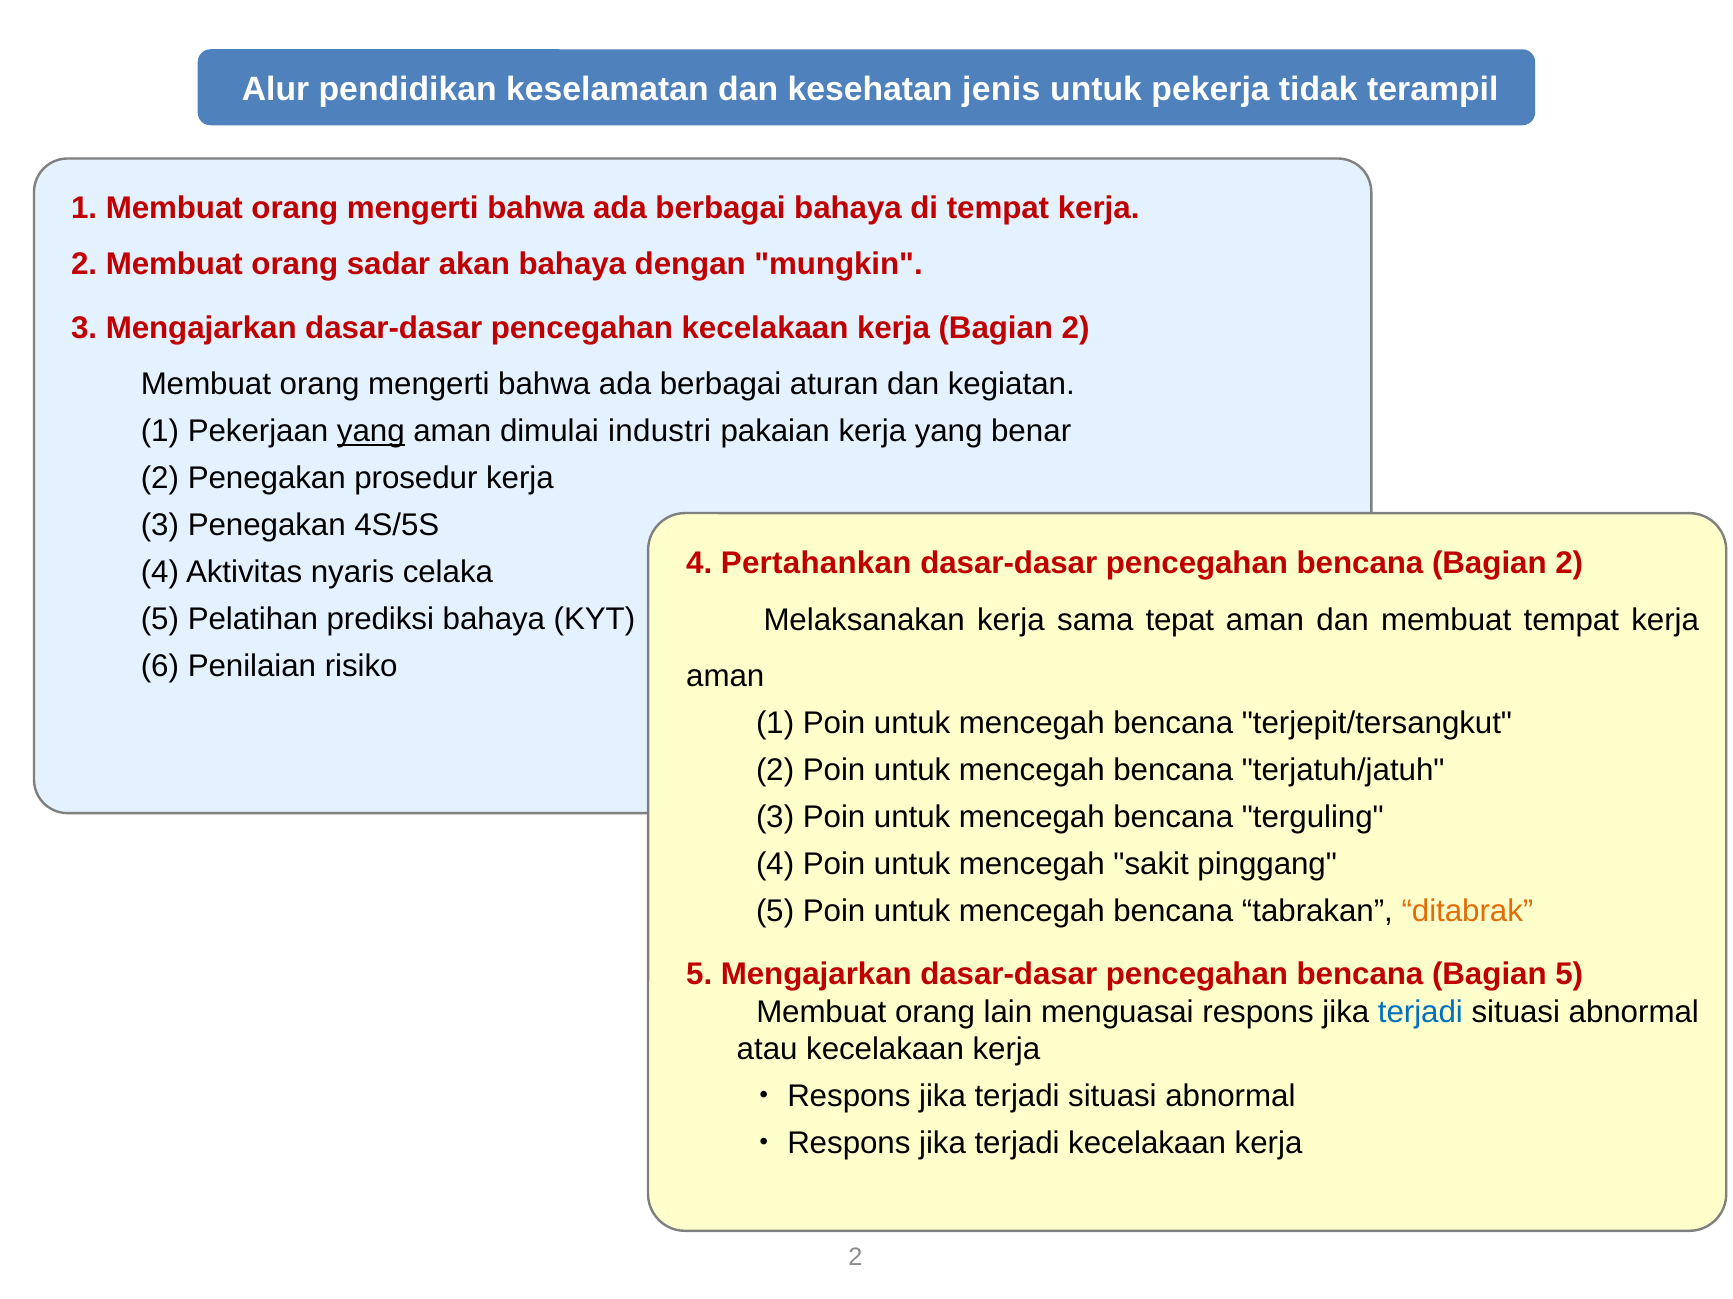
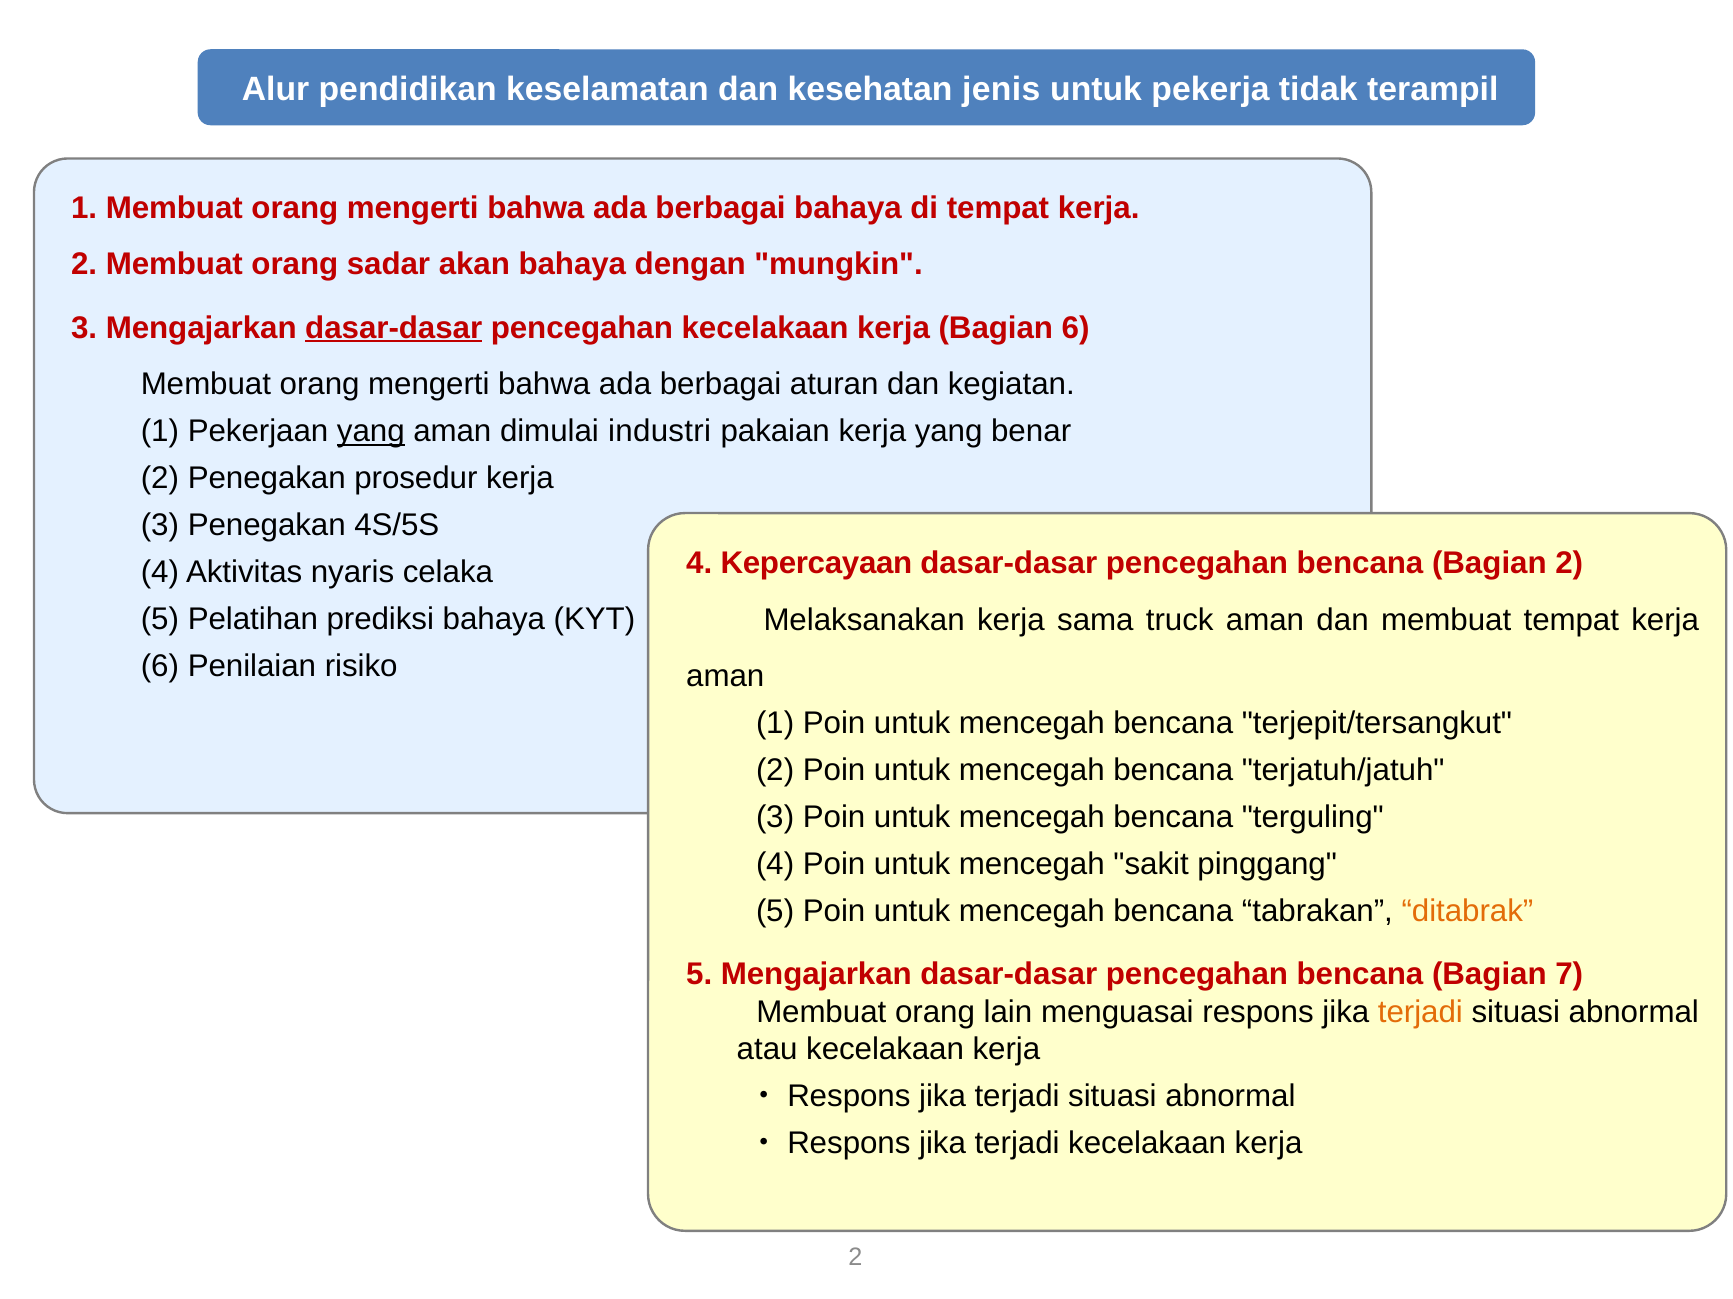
dasar-dasar at (394, 328) underline: none -> present
kerja Bagian 2: 2 -> 6
Pertahankan: Pertahankan -> Kepercayaan
tepat: tepat -> truck
Bagian 5: 5 -> 7
terjadi at (1420, 1013) colour: blue -> orange
